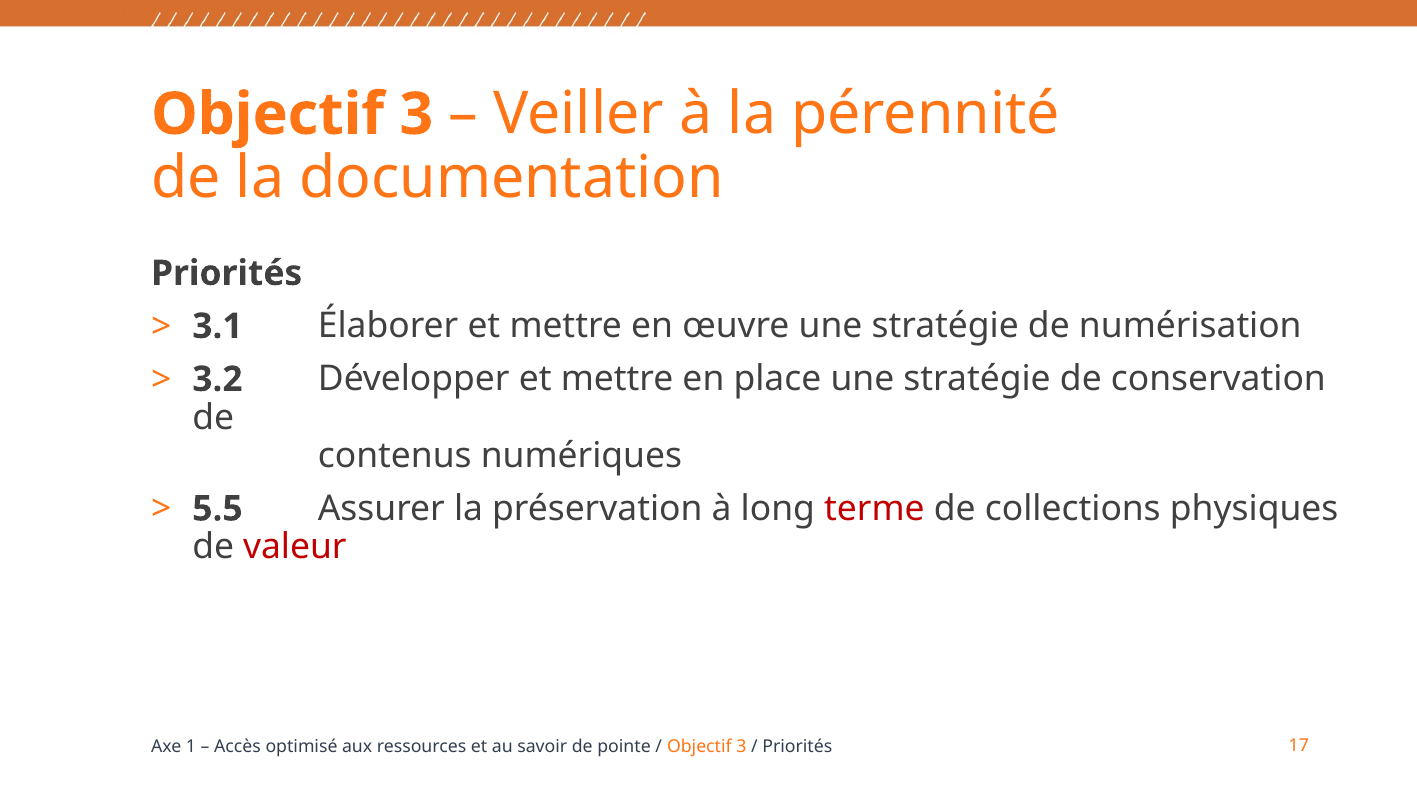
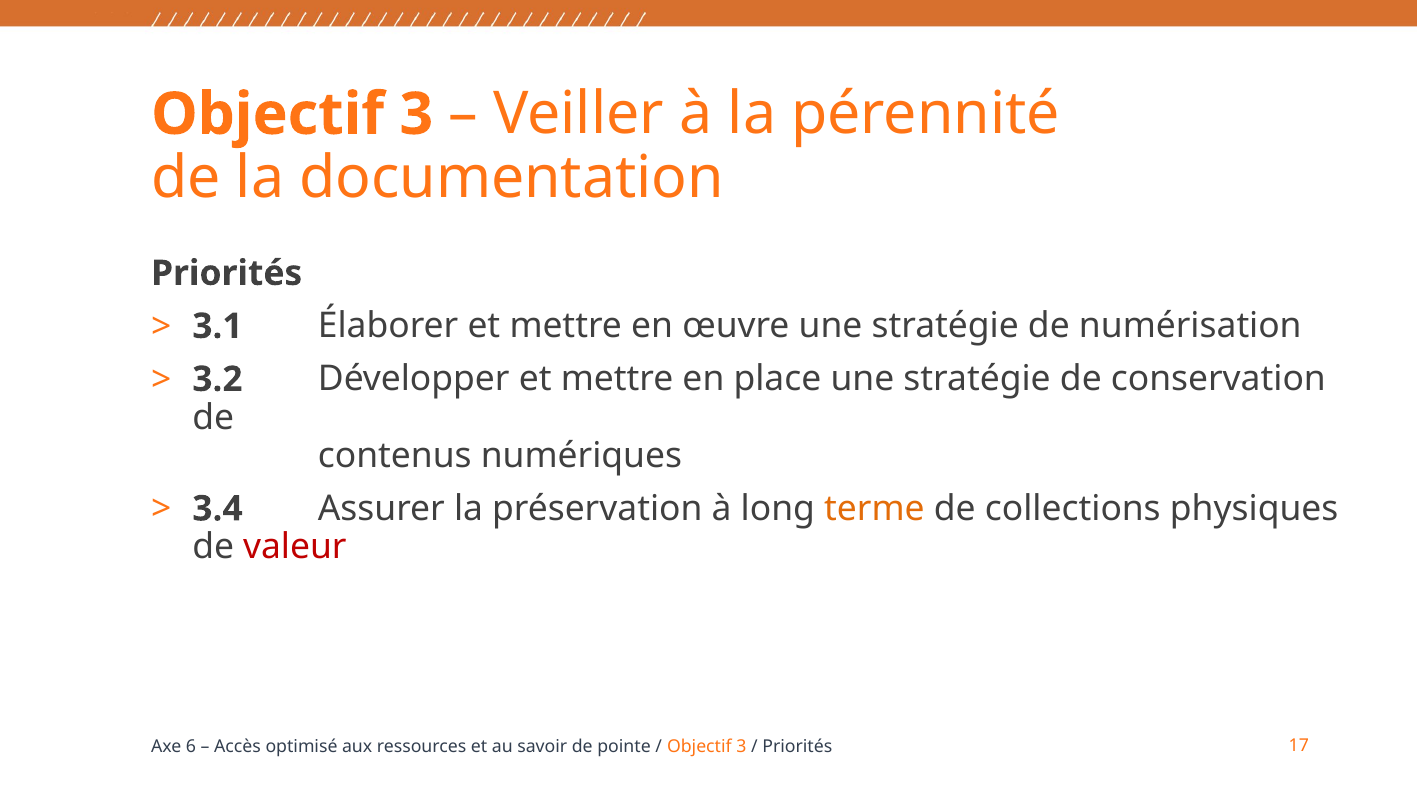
5.5: 5.5 -> 3.4
terme colour: red -> orange
1: 1 -> 6
